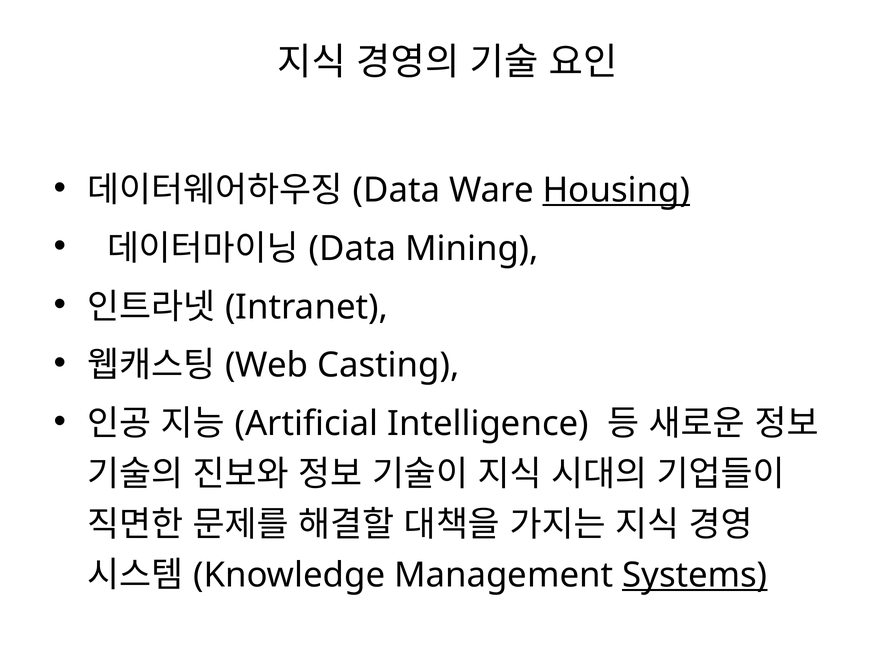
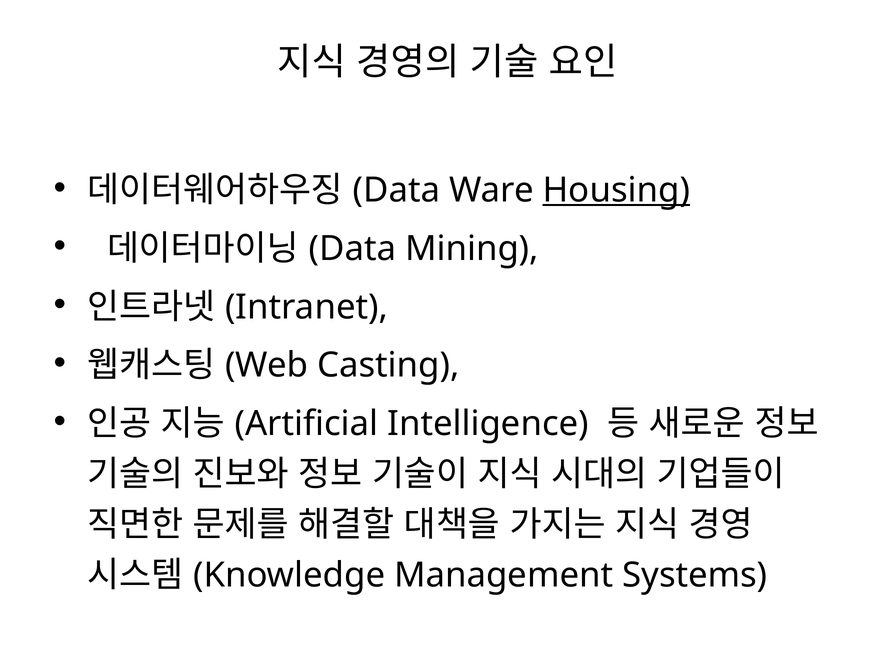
Systems underline: present -> none
